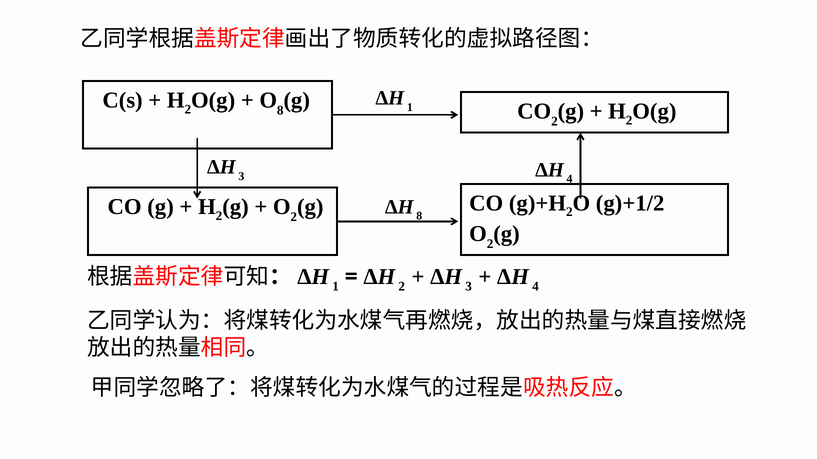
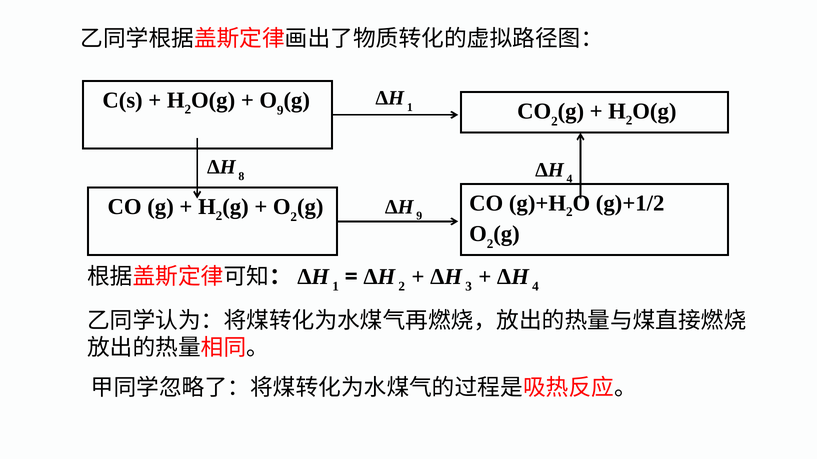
8 at (280, 110): 8 -> 9
3 at (241, 176): 3 -> 8
ΔH 8: 8 -> 9
